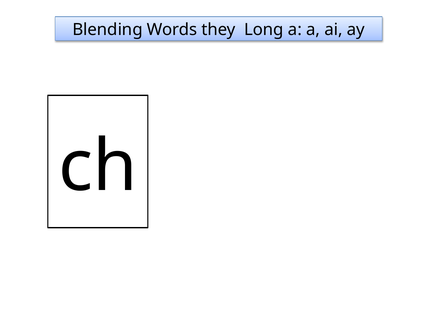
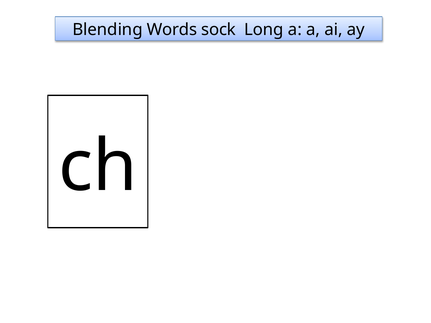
they: they -> sock
